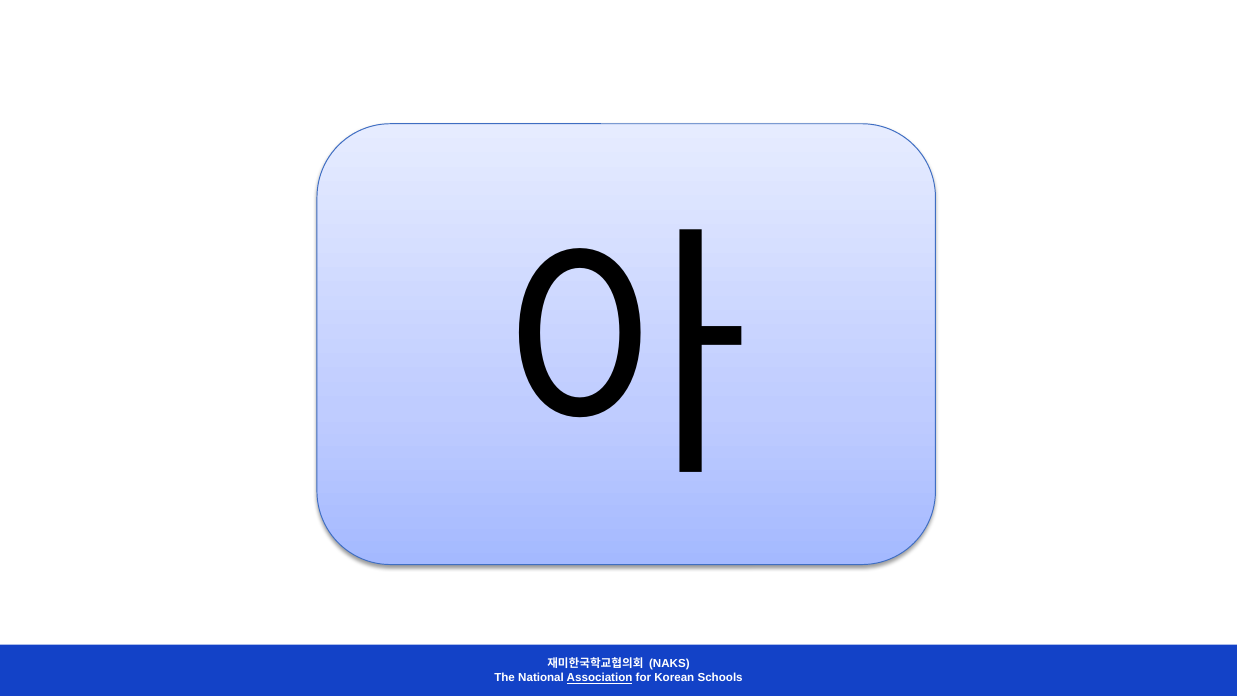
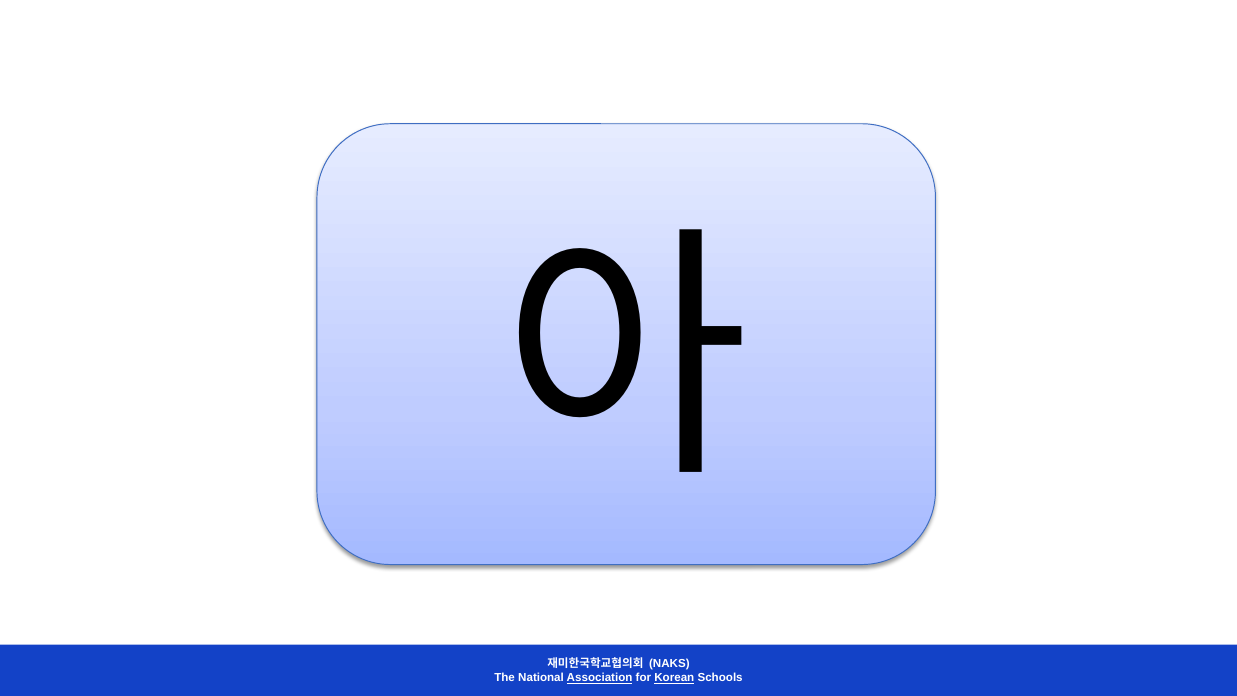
Korean underline: none -> present
